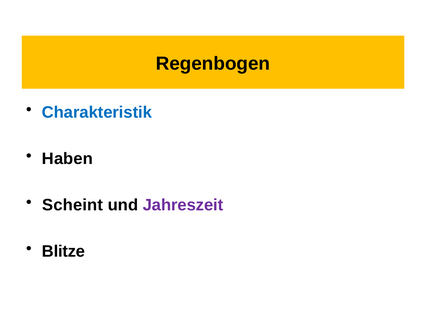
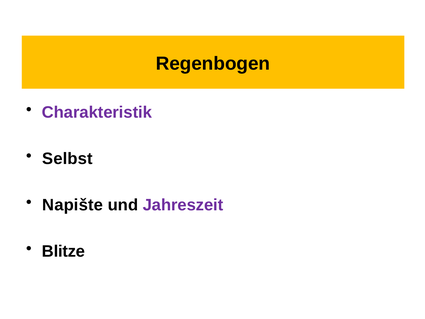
Charakteristik colour: blue -> purple
Haben: Haben -> Selbst
Scheint: Scheint -> Napište
